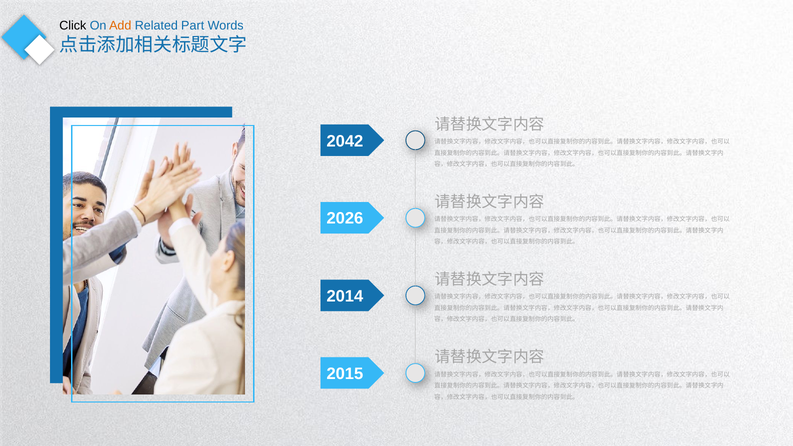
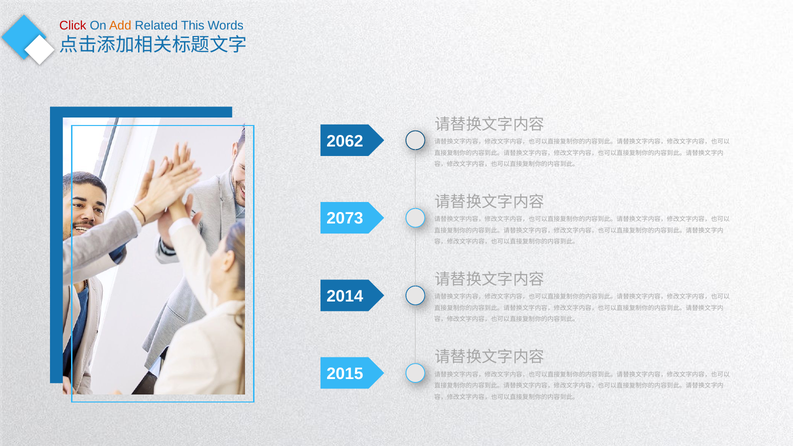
Click colour: black -> red
Part: Part -> This
2042: 2042 -> 2062
2026: 2026 -> 2073
